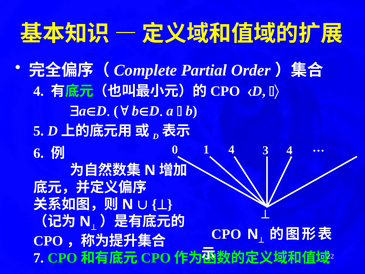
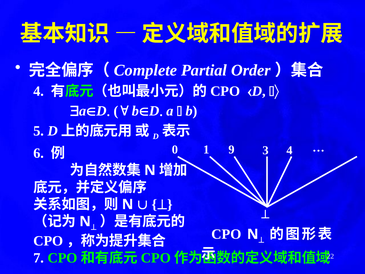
1 4: 4 -> 9
